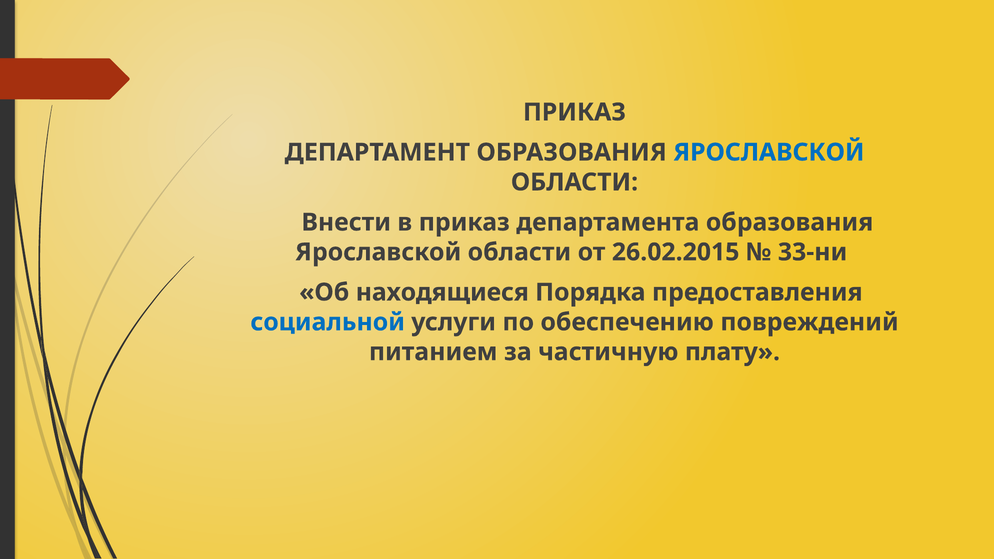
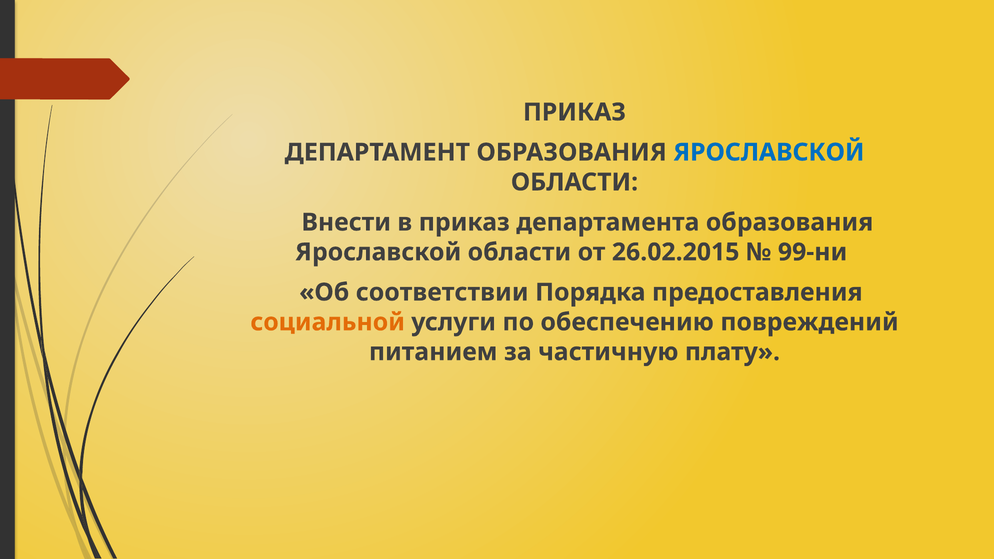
33-ни: 33-ни -> 99-ни
находящиеся: находящиеся -> соответствии
социальной colour: blue -> orange
